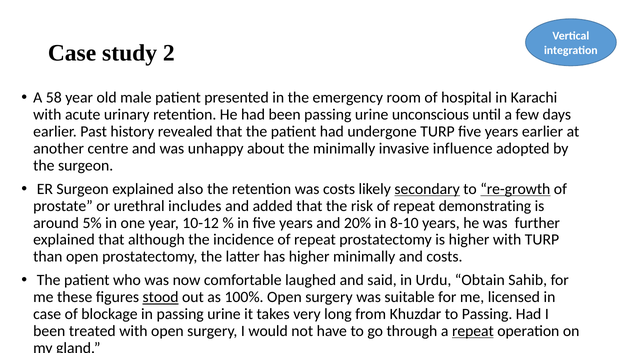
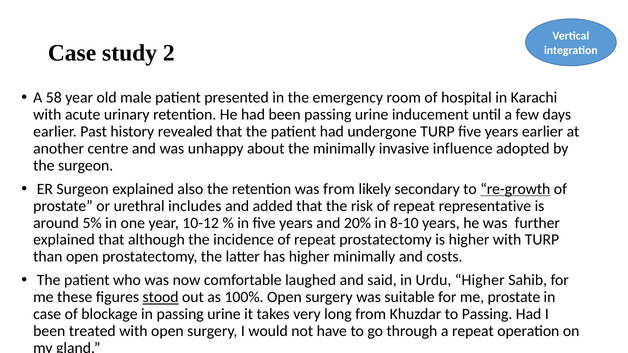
unconscious: unconscious -> inducement
was costs: costs -> from
secondary underline: present -> none
demonstrating: demonstrating -> representative
Urdu Obtain: Obtain -> Higher
me licensed: licensed -> prostate
repeat at (473, 331) underline: present -> none
